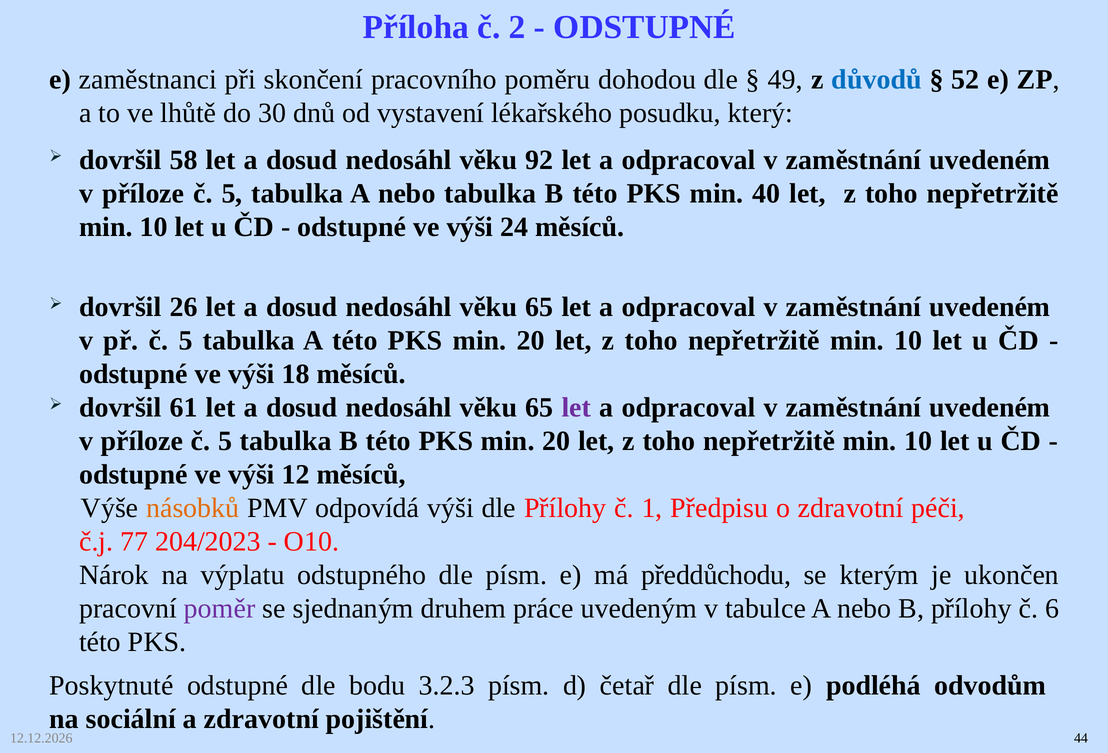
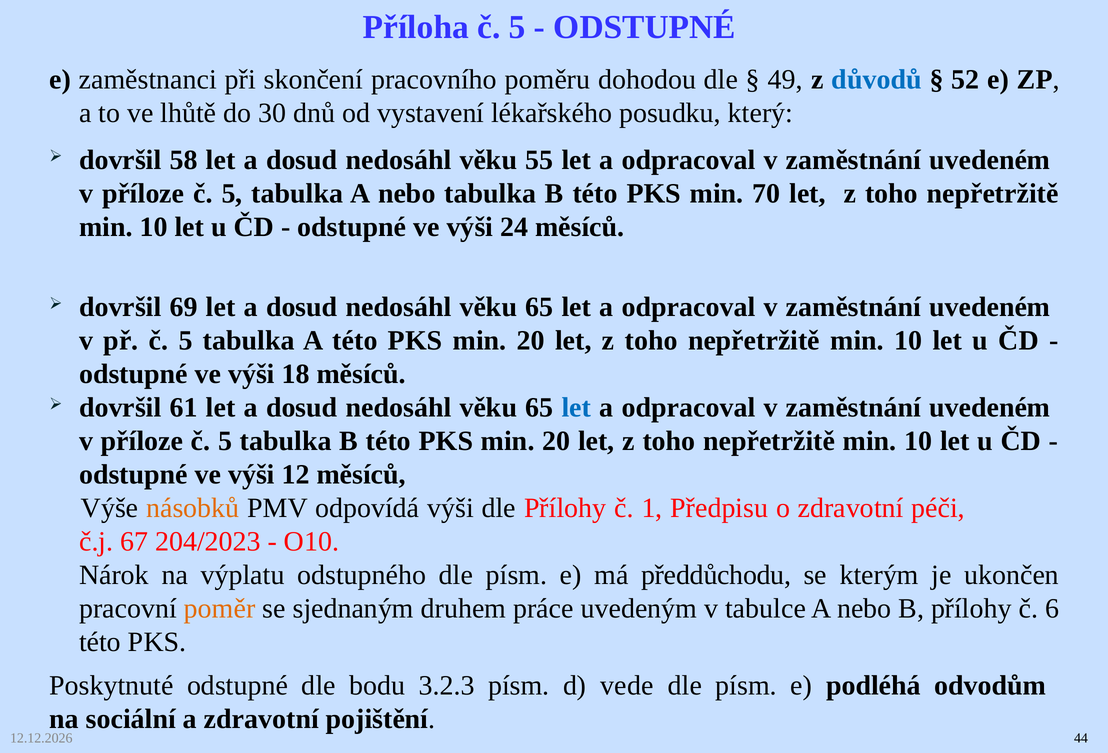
Příloha č 2: 2 -> 5
92: 92 -> 55
40: 40 -> 70
26: 26 -> 69
let at (576, 408) colour: purple -> blue
77: 77 -> 67
poměr colour: purple -> orange
četař: četař -> vede
